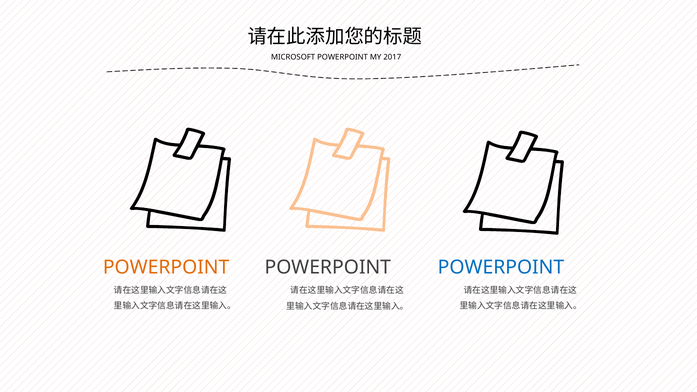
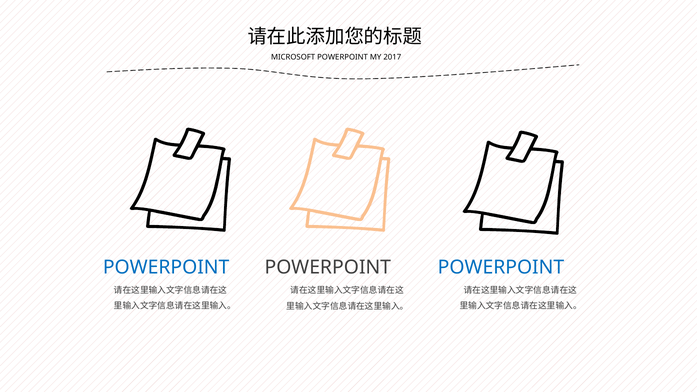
POWERPOINT at (166, 267) colour: orange -> blue
